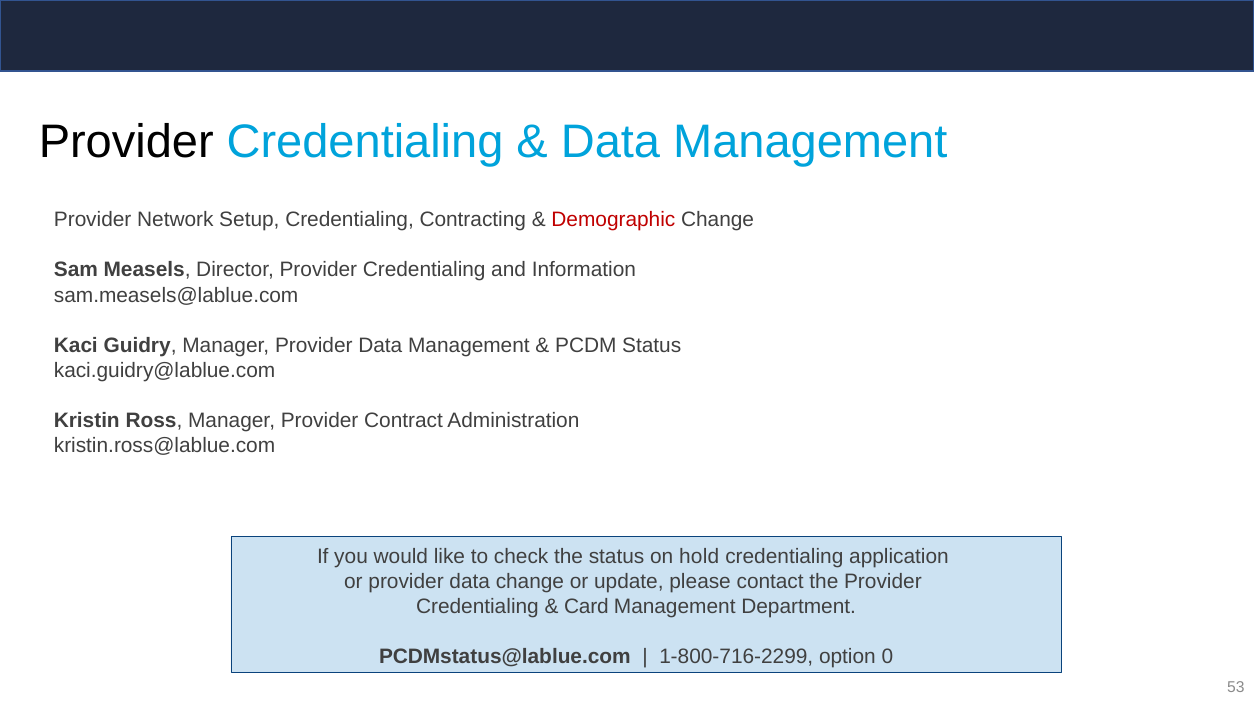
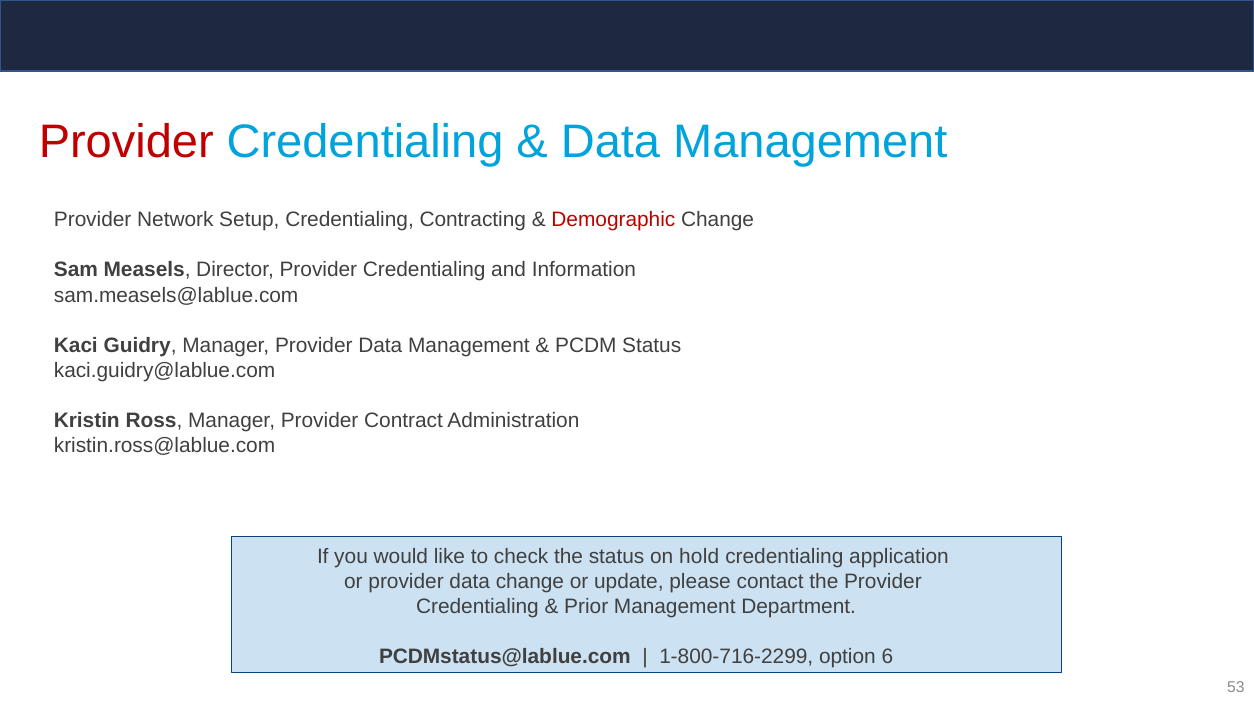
Provider at (126, 142) colour: black -> red
Card: Card -> Prior
0: 0 -> 6
